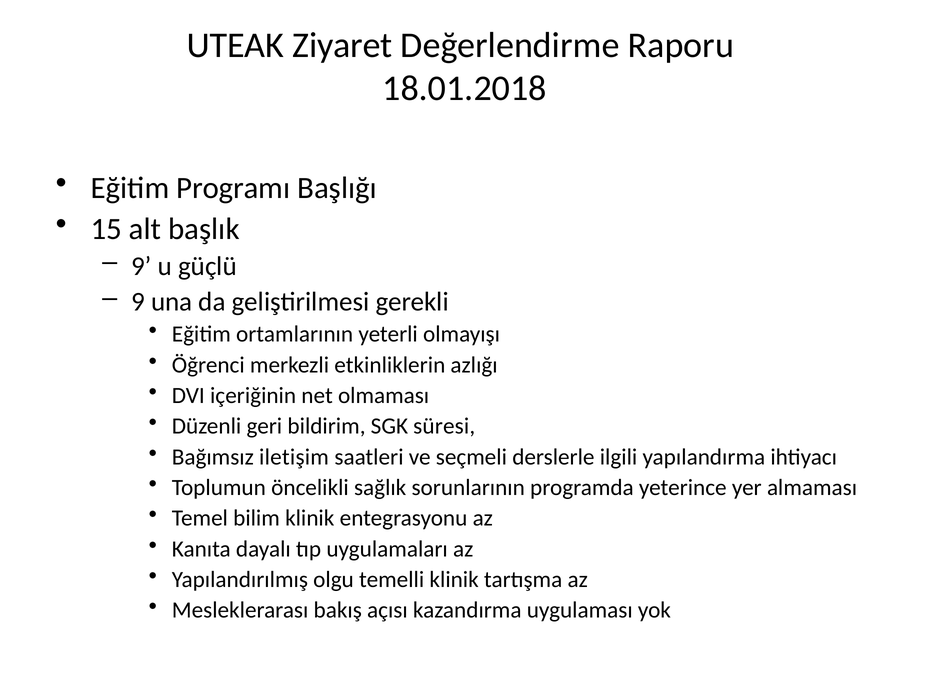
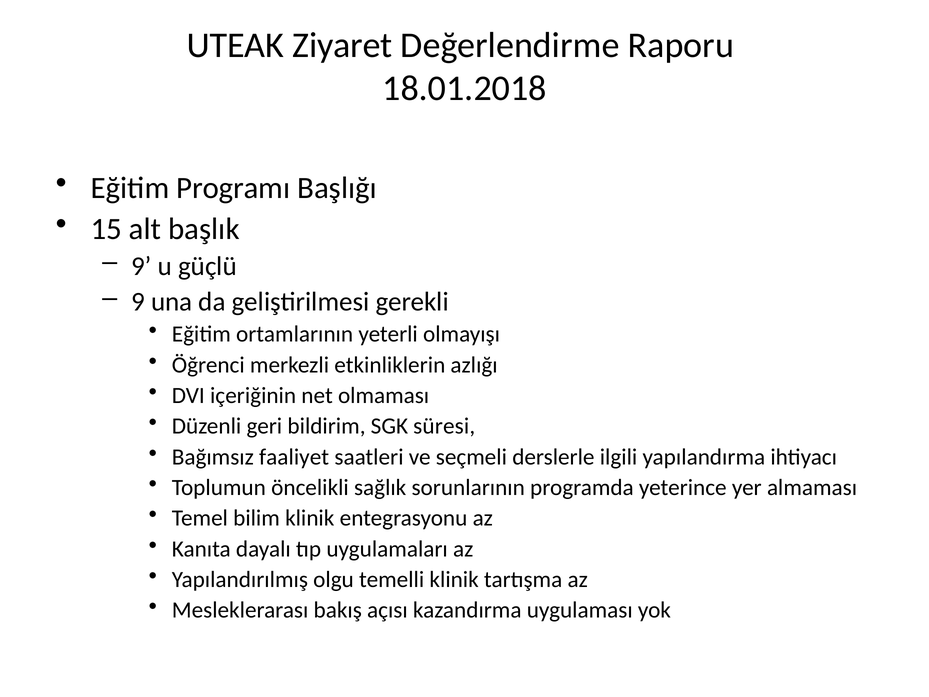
iletişim: iletişim -> faaliyet
